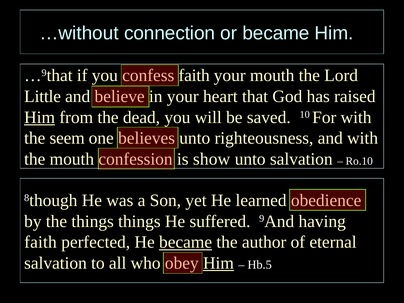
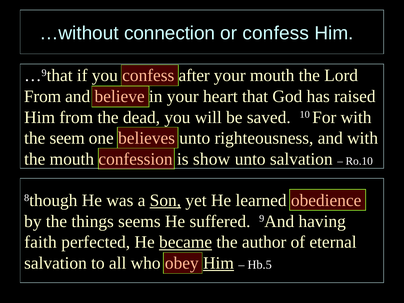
or became: became -> confess
faith at (194, 76): faith -> after
Little at (43, 96): Little -> From
Him at (40, 117) underline: present -> none
Son underline: none -> present
things things: things -> seems
